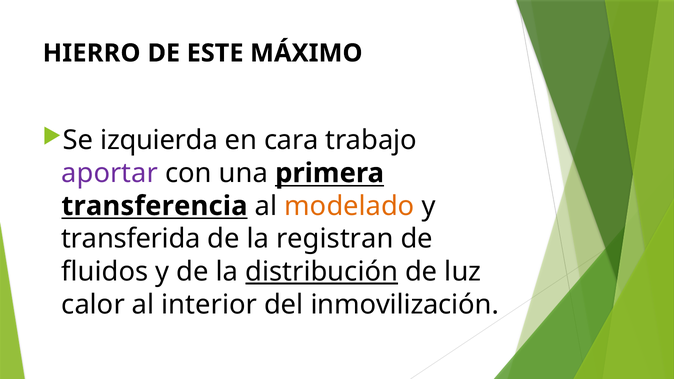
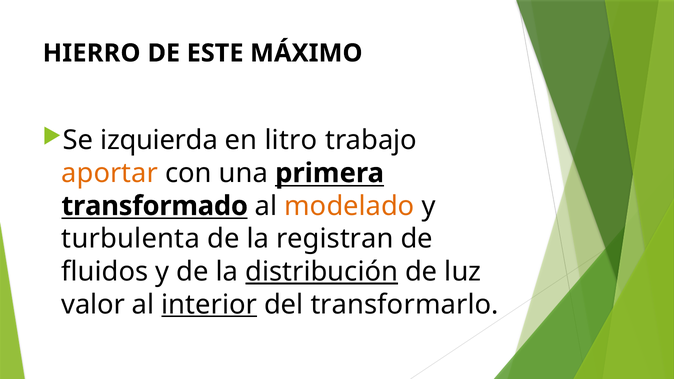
cara: cara -> litro
aportar colour: purple -> orange
transferencia: transferencia -> transformado
transferida: transferida -> turbulenta
calor: calor -> valor
interior underline: none -> present
inmovilización: inmovilización -> transformarlo
